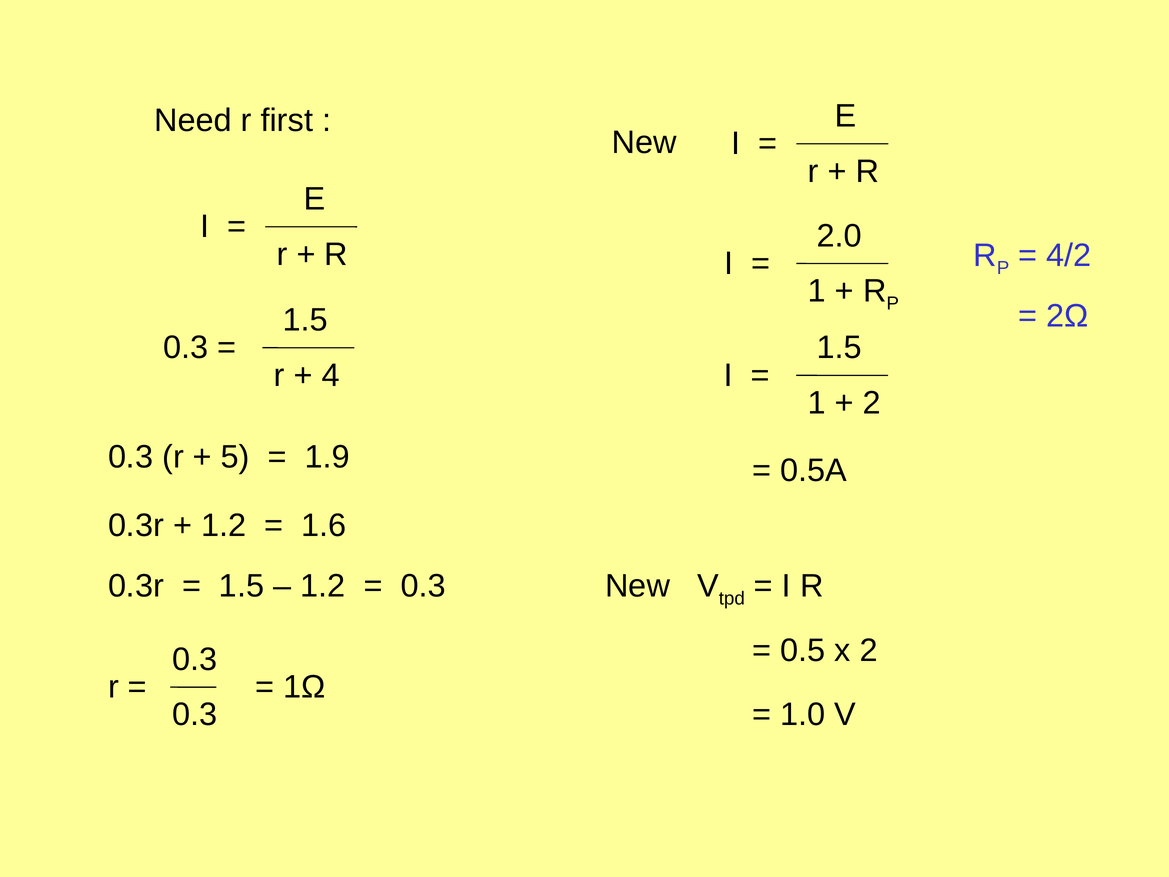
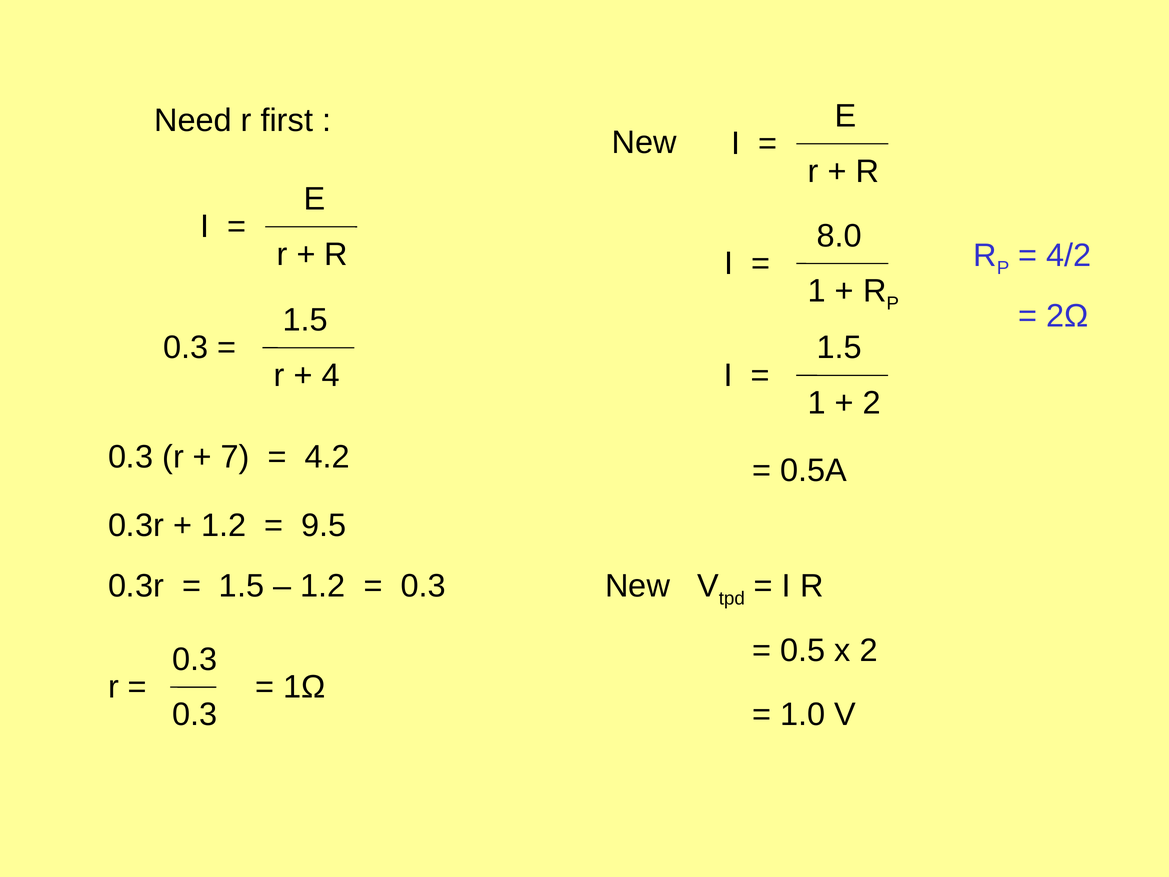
2.0: 2.0 -> 8.0
5: 5 -> 7
1.9: 1.9 -> 4.2
1.6: 1.6 -> 9.5
